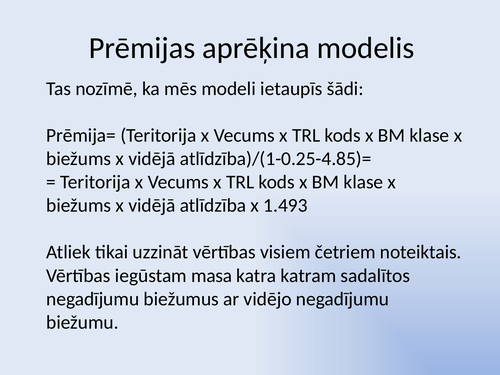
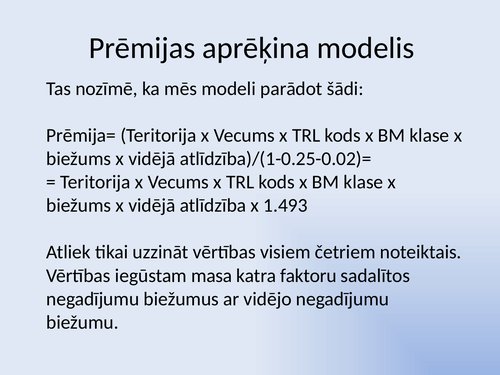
ietaupīs: ietaupīs -> parādot
atlīdzība)/(1-0.25-4.85)=: atlīdzība)/(1-0.25-4.85)= -> atlīdzība)/(1-0.25-0.02)=
katram: katram -> faktoru
